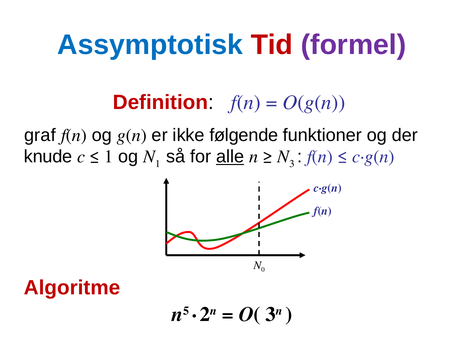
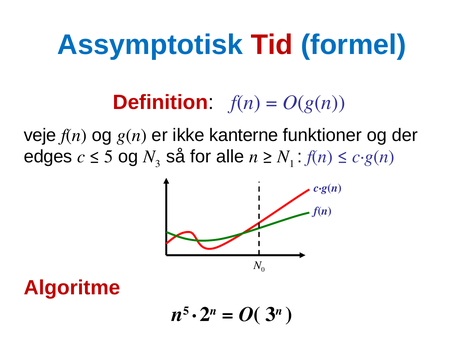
formel colour: purple -> blue
graf: graf -> veje
følgende: følgende -> kanterne
knude: knude -> edges
1 at (109, 157): 1 -> 5
N 1: 1 -> 3
alle underline: present -> none
3: 3 -> 1
